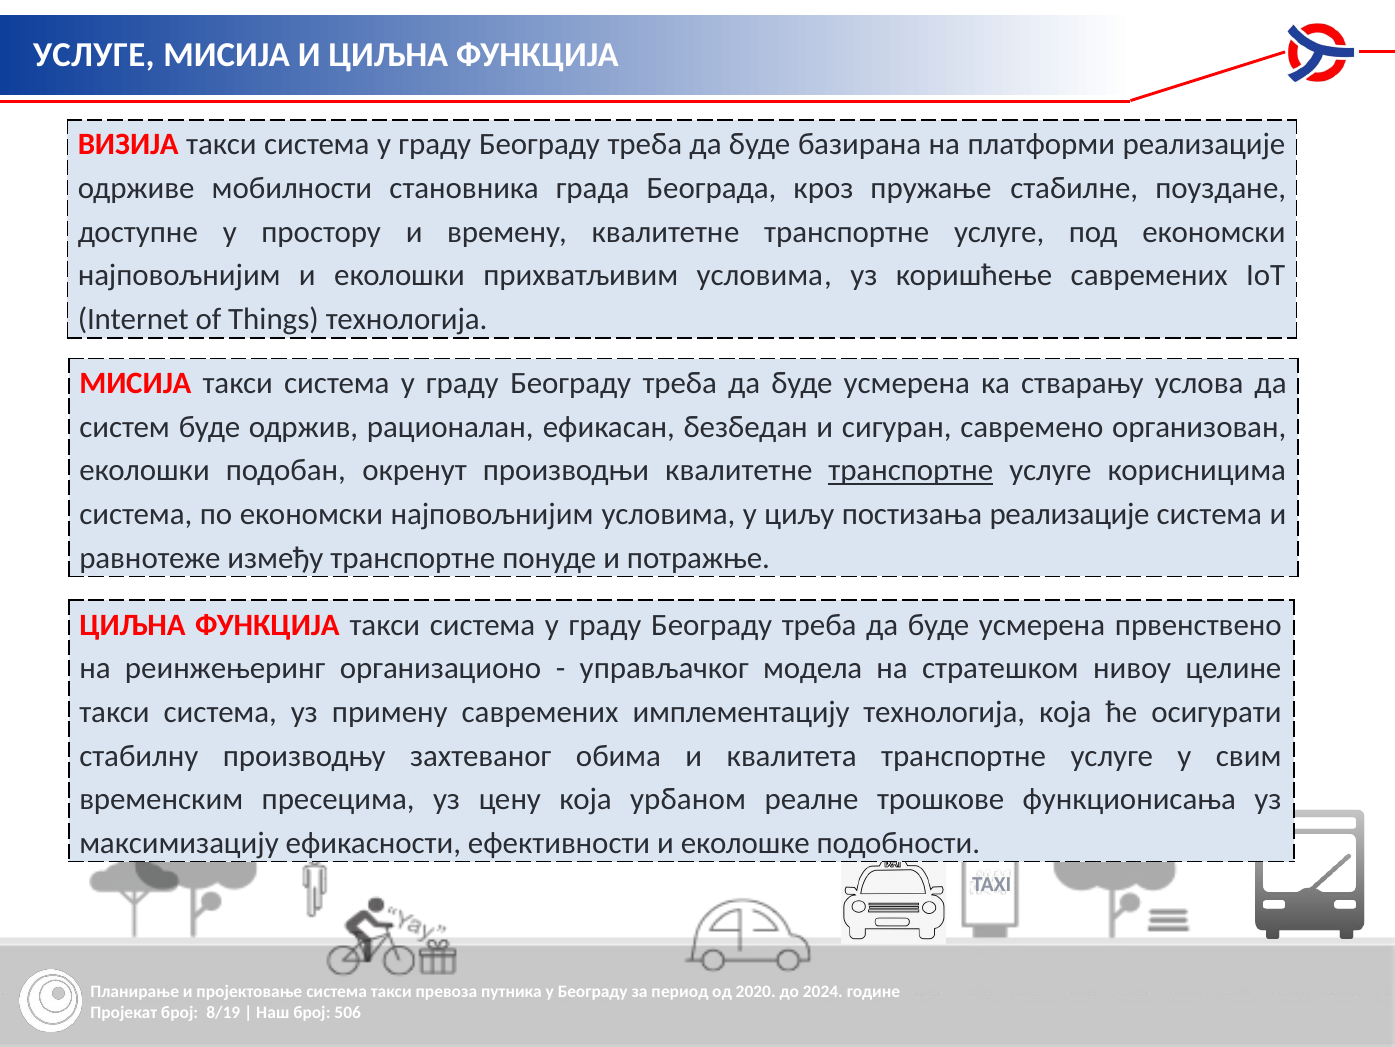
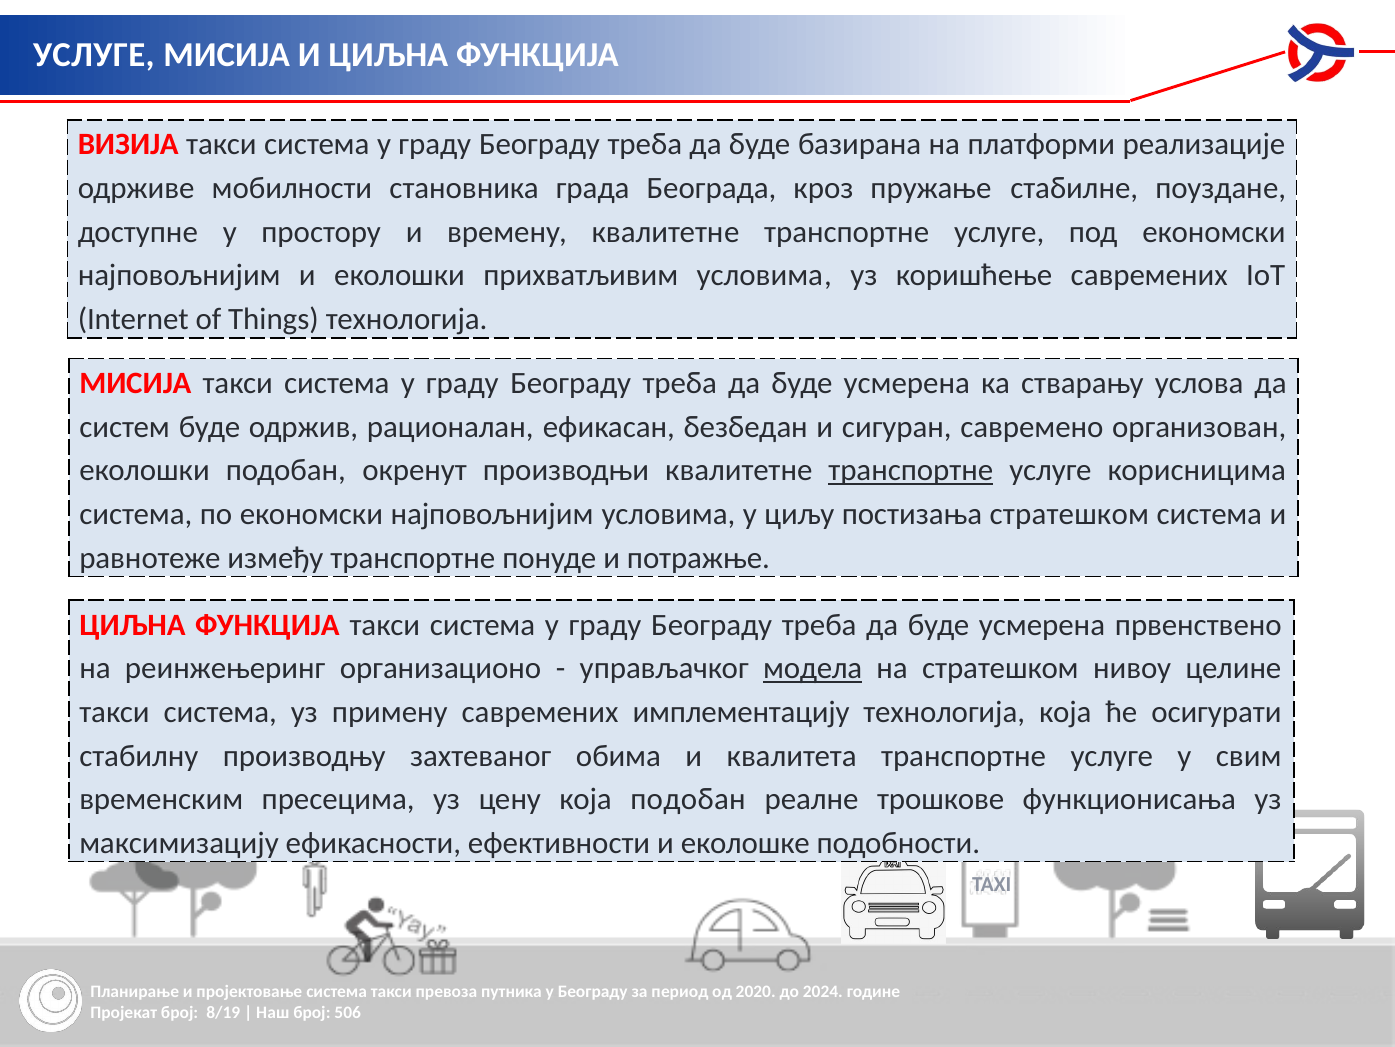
постизања реализације: реализације -> стратешком
модела underline: none -> present
која урбаном: урбаном -> подобан
